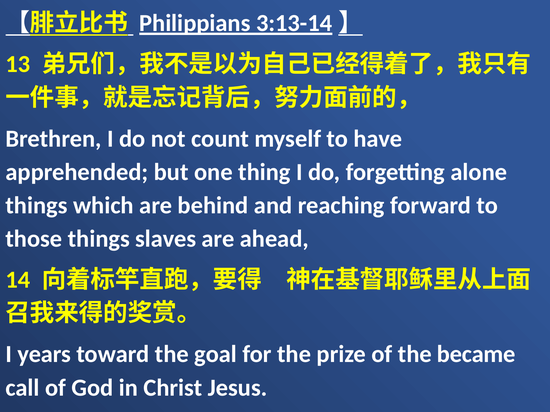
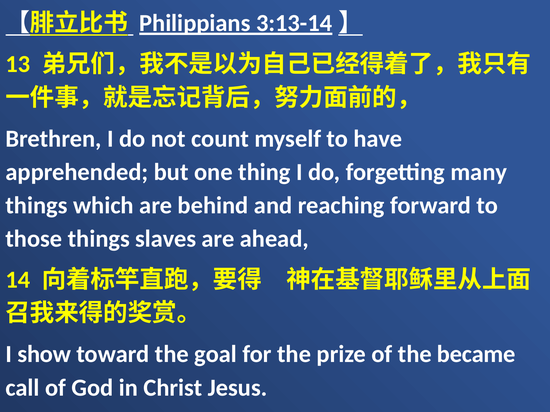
alone: alone -> many
years: years -> show
